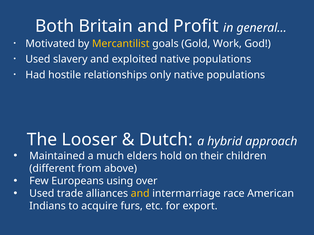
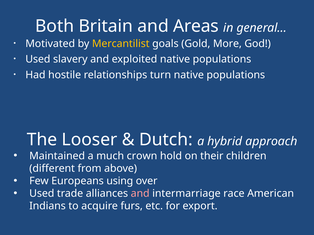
Profit: Profit -> Areas
Work: Work -> More
only: only -> turn
elders: elders -> crown
and at (140, 194) colour: yellow -> pink
